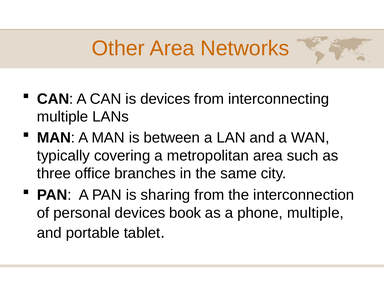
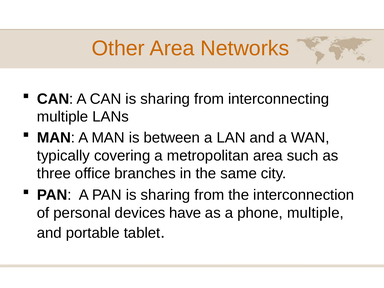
CAN is devices: devices -> sharing
book: book -> have
